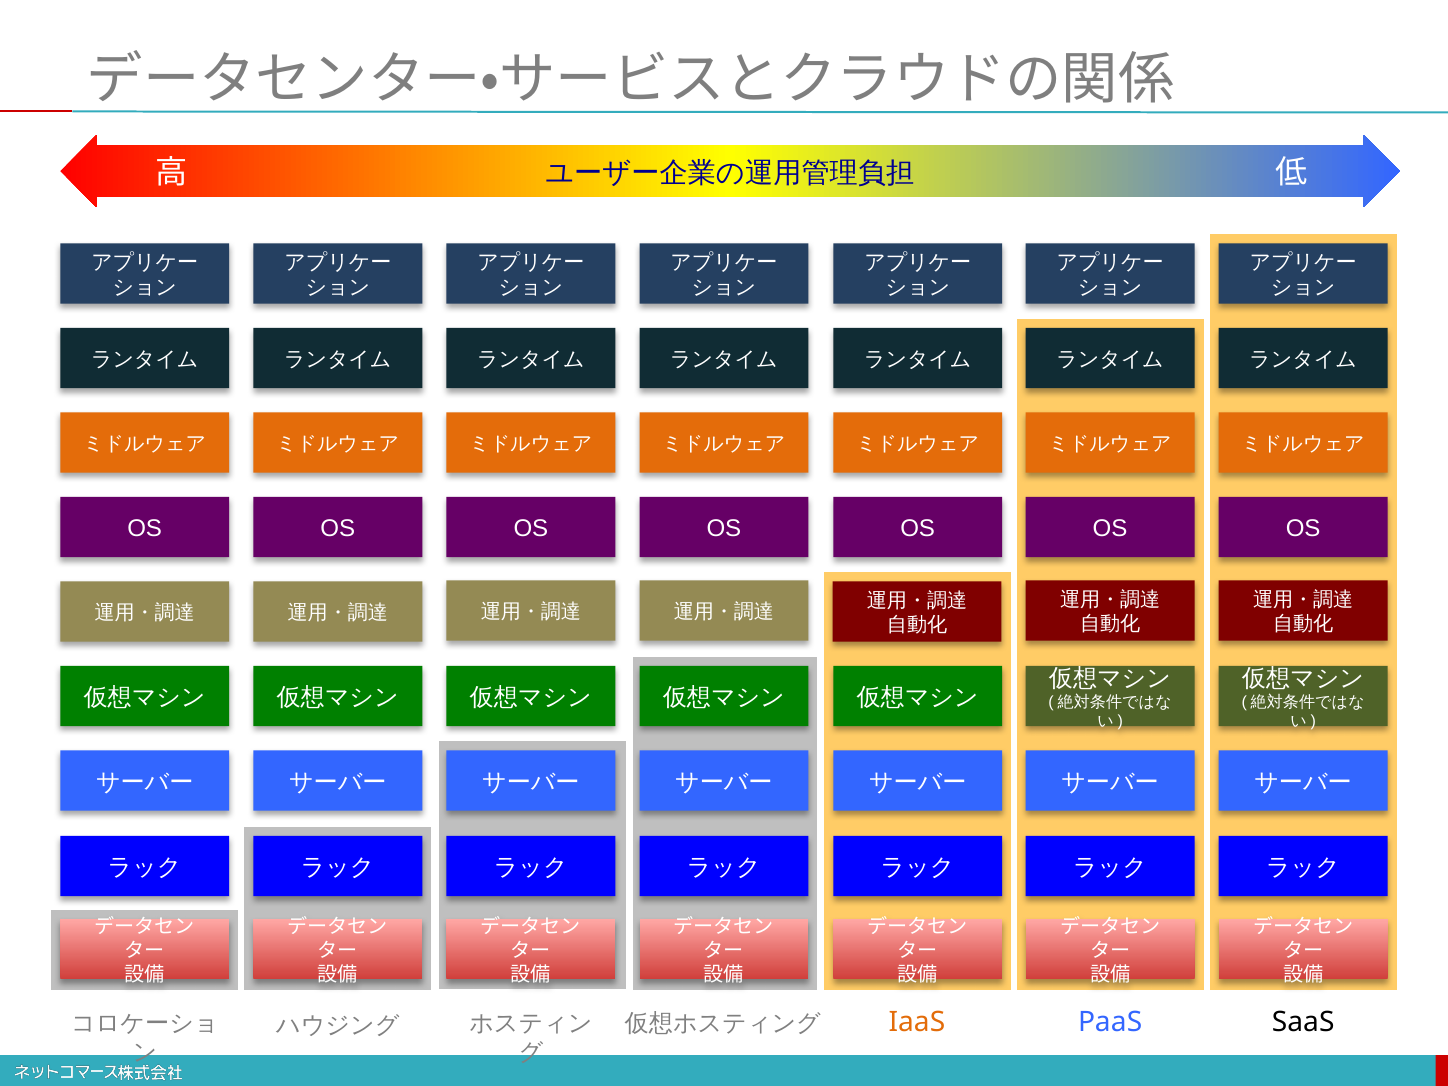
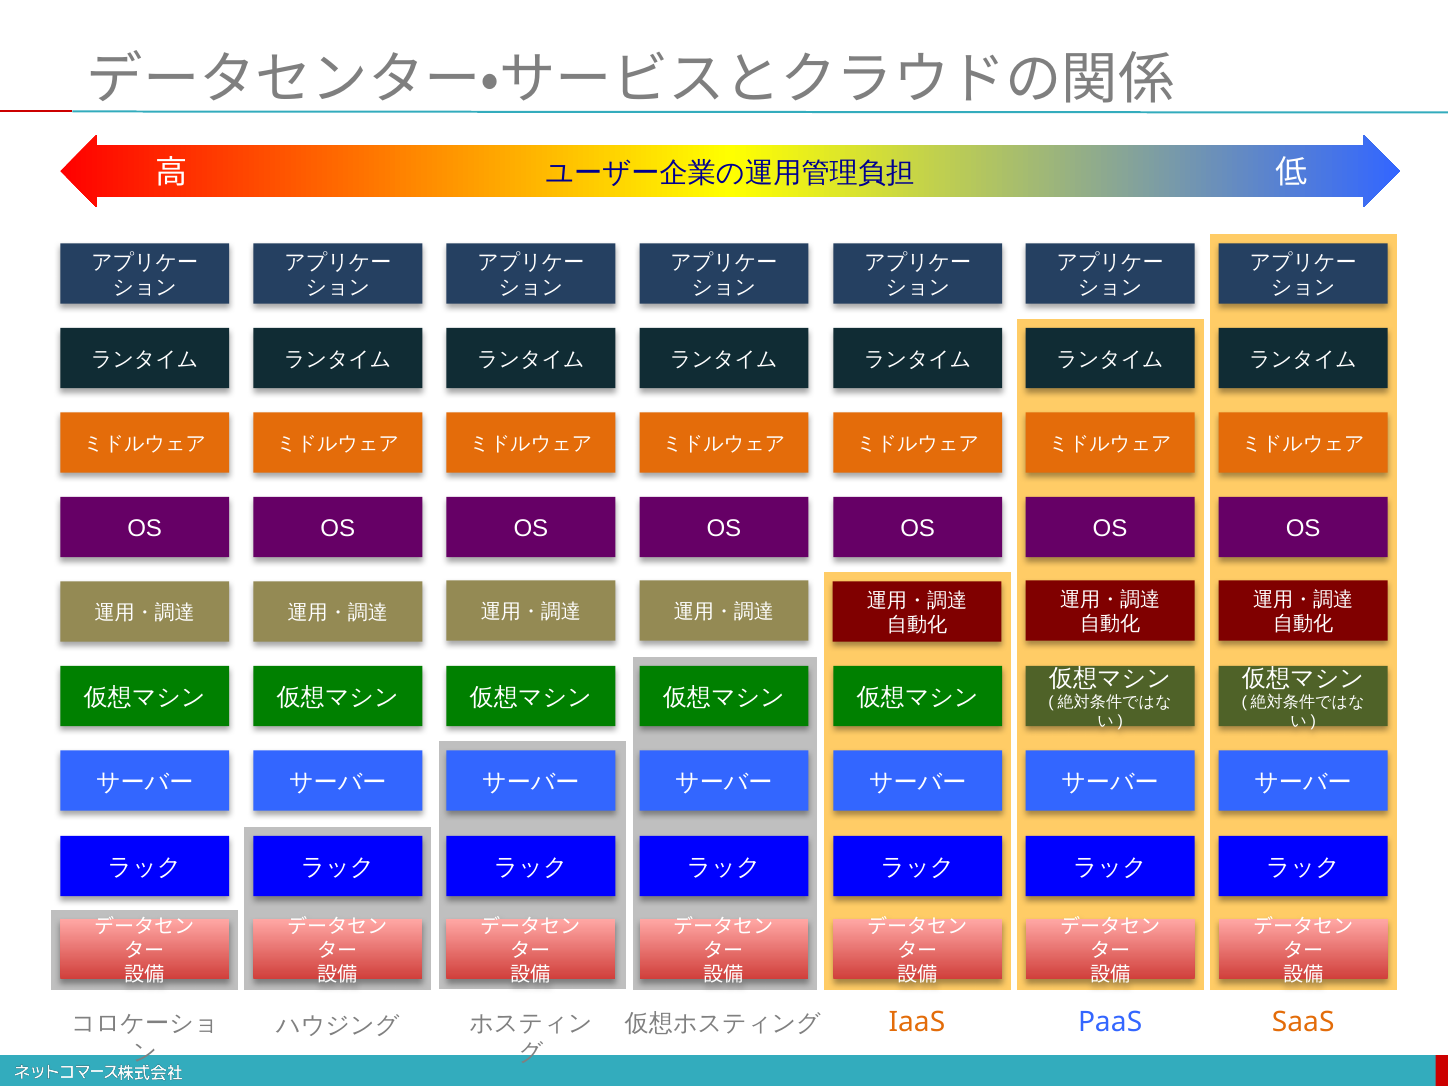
SaaS colour: black -> orange
